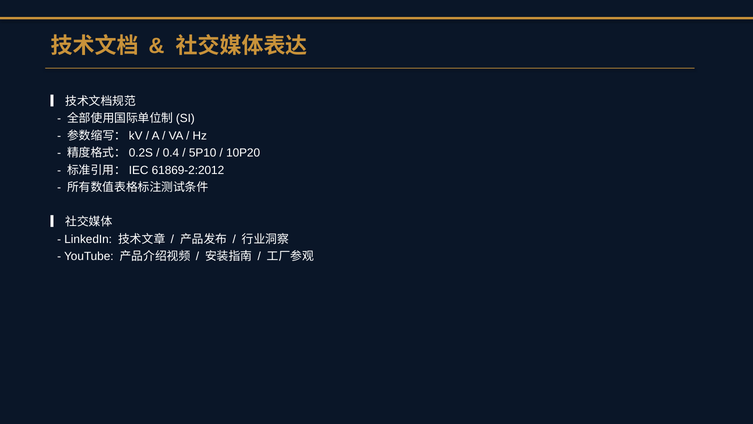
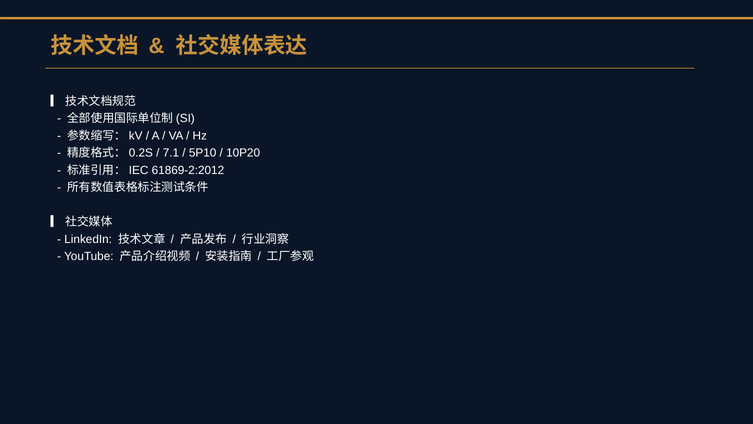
0.4: 0.4 -> 7.1
